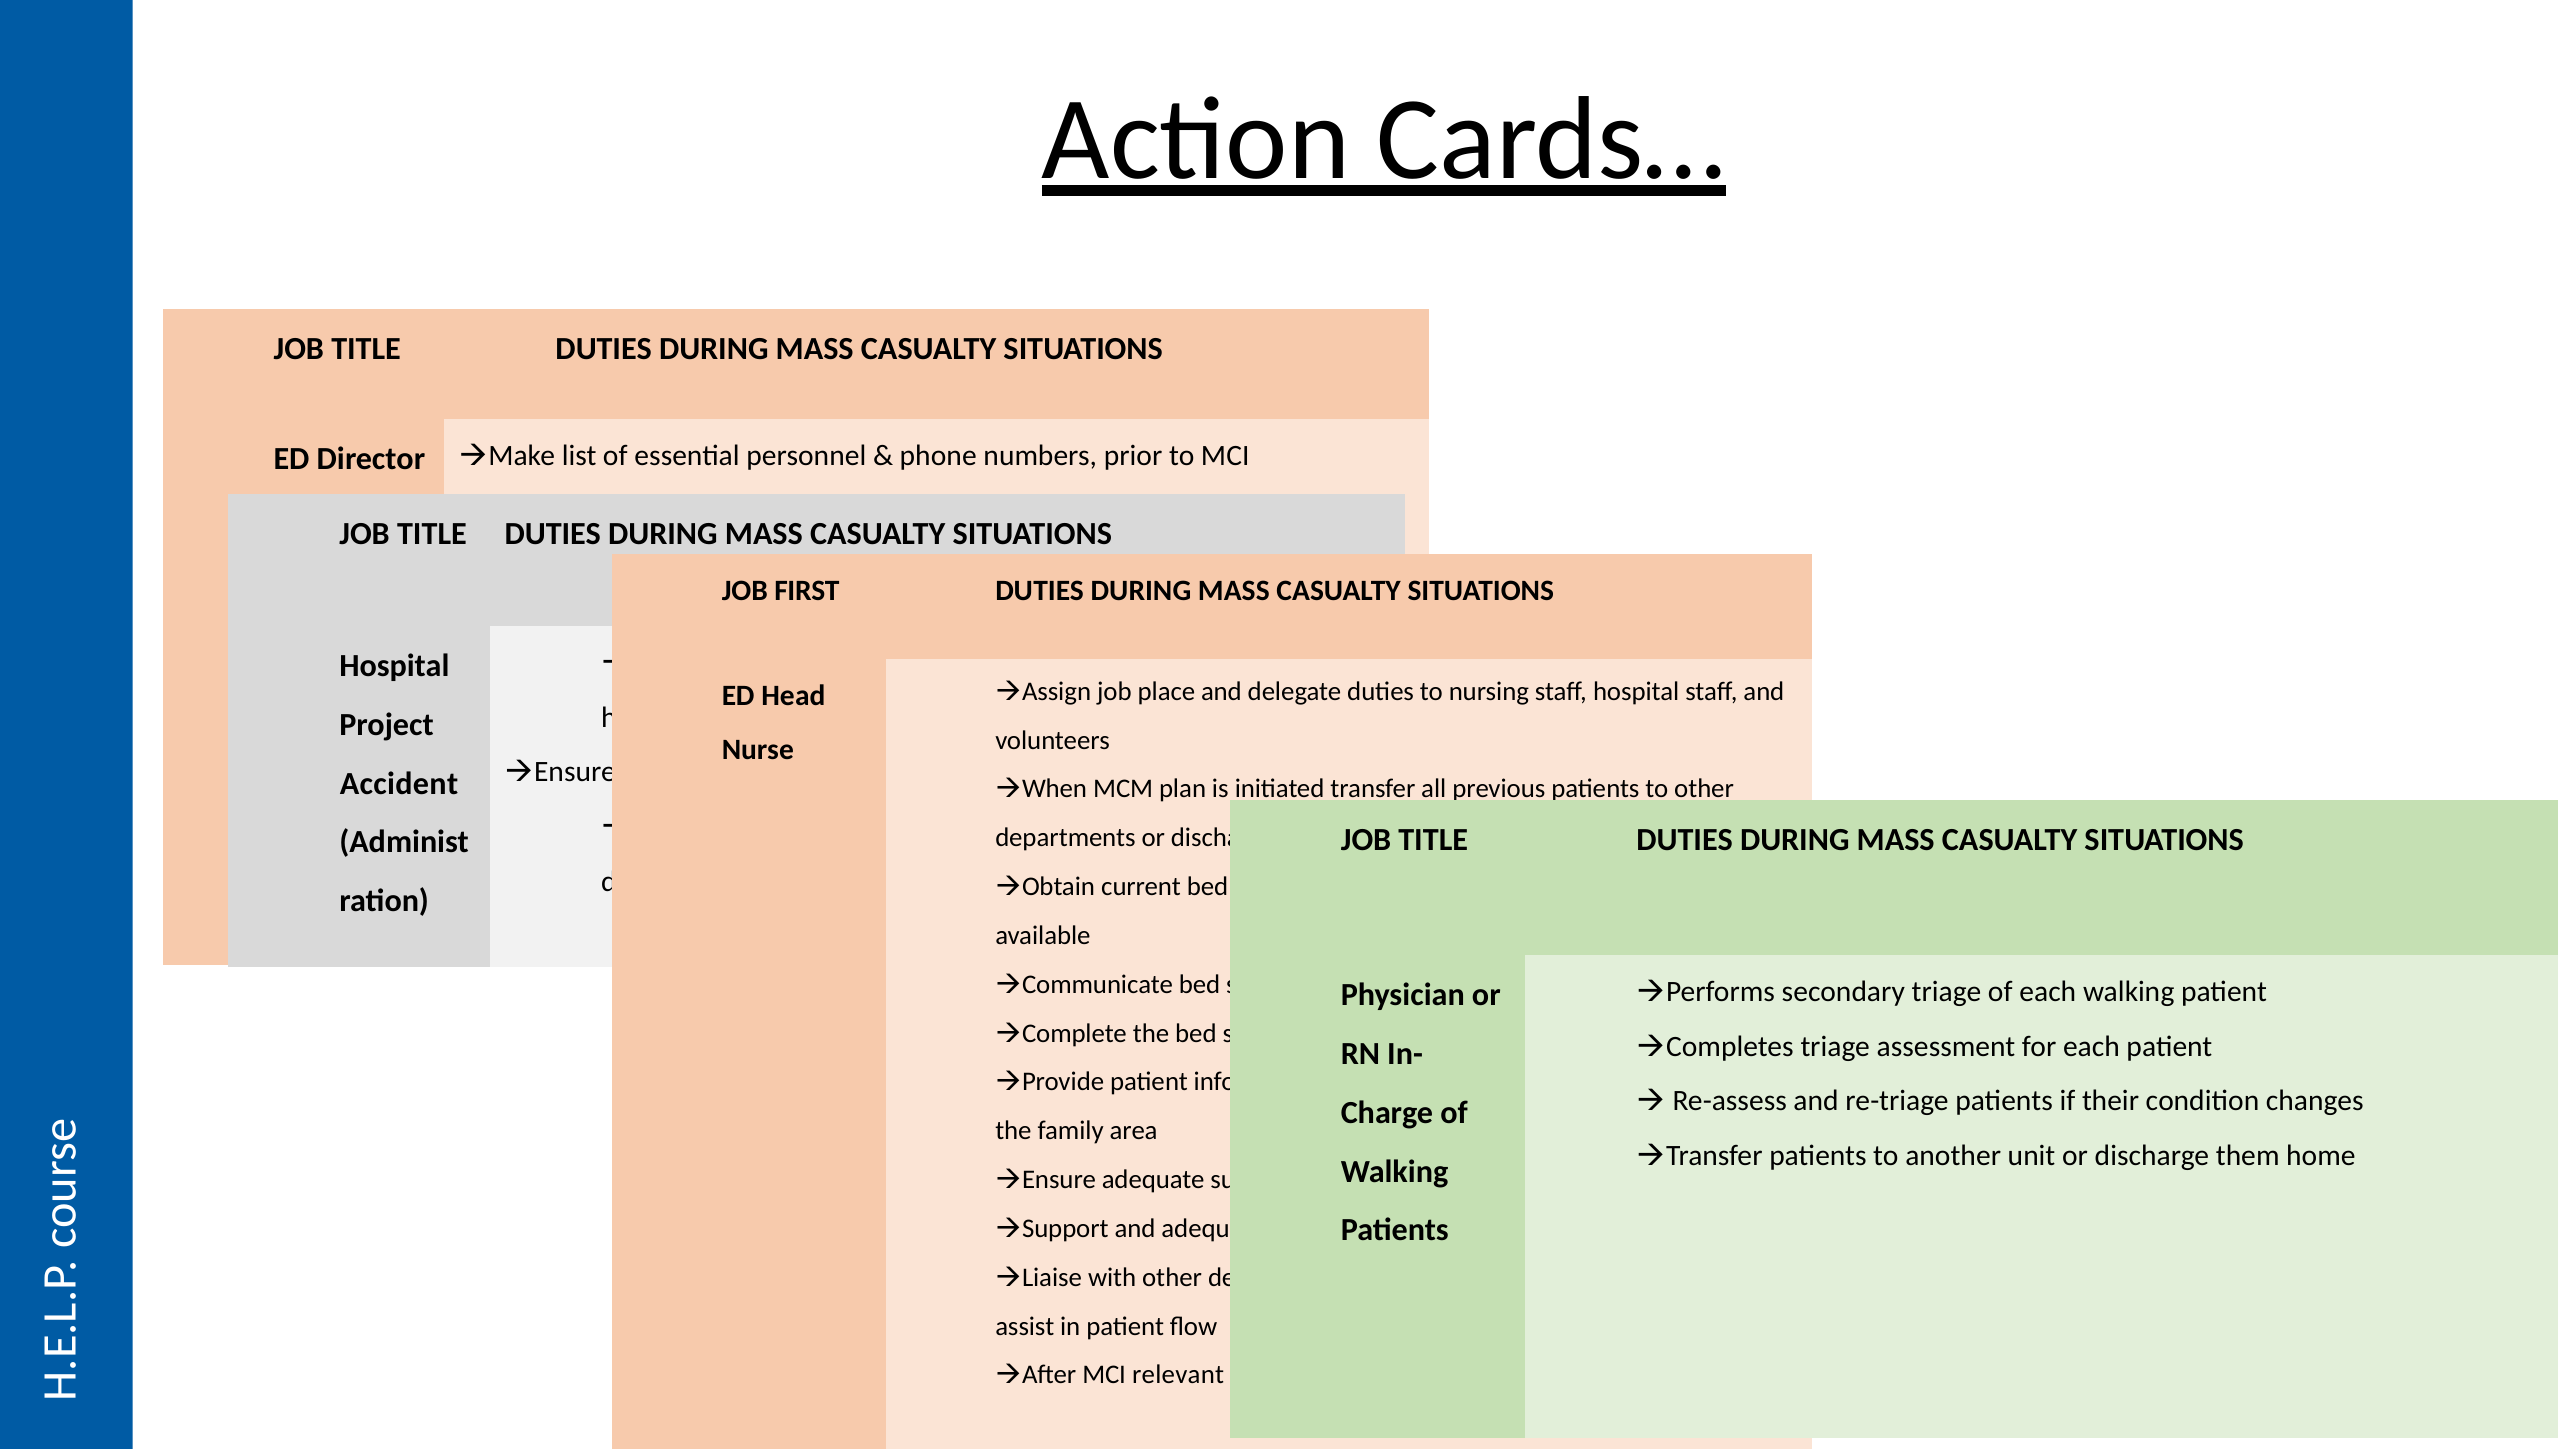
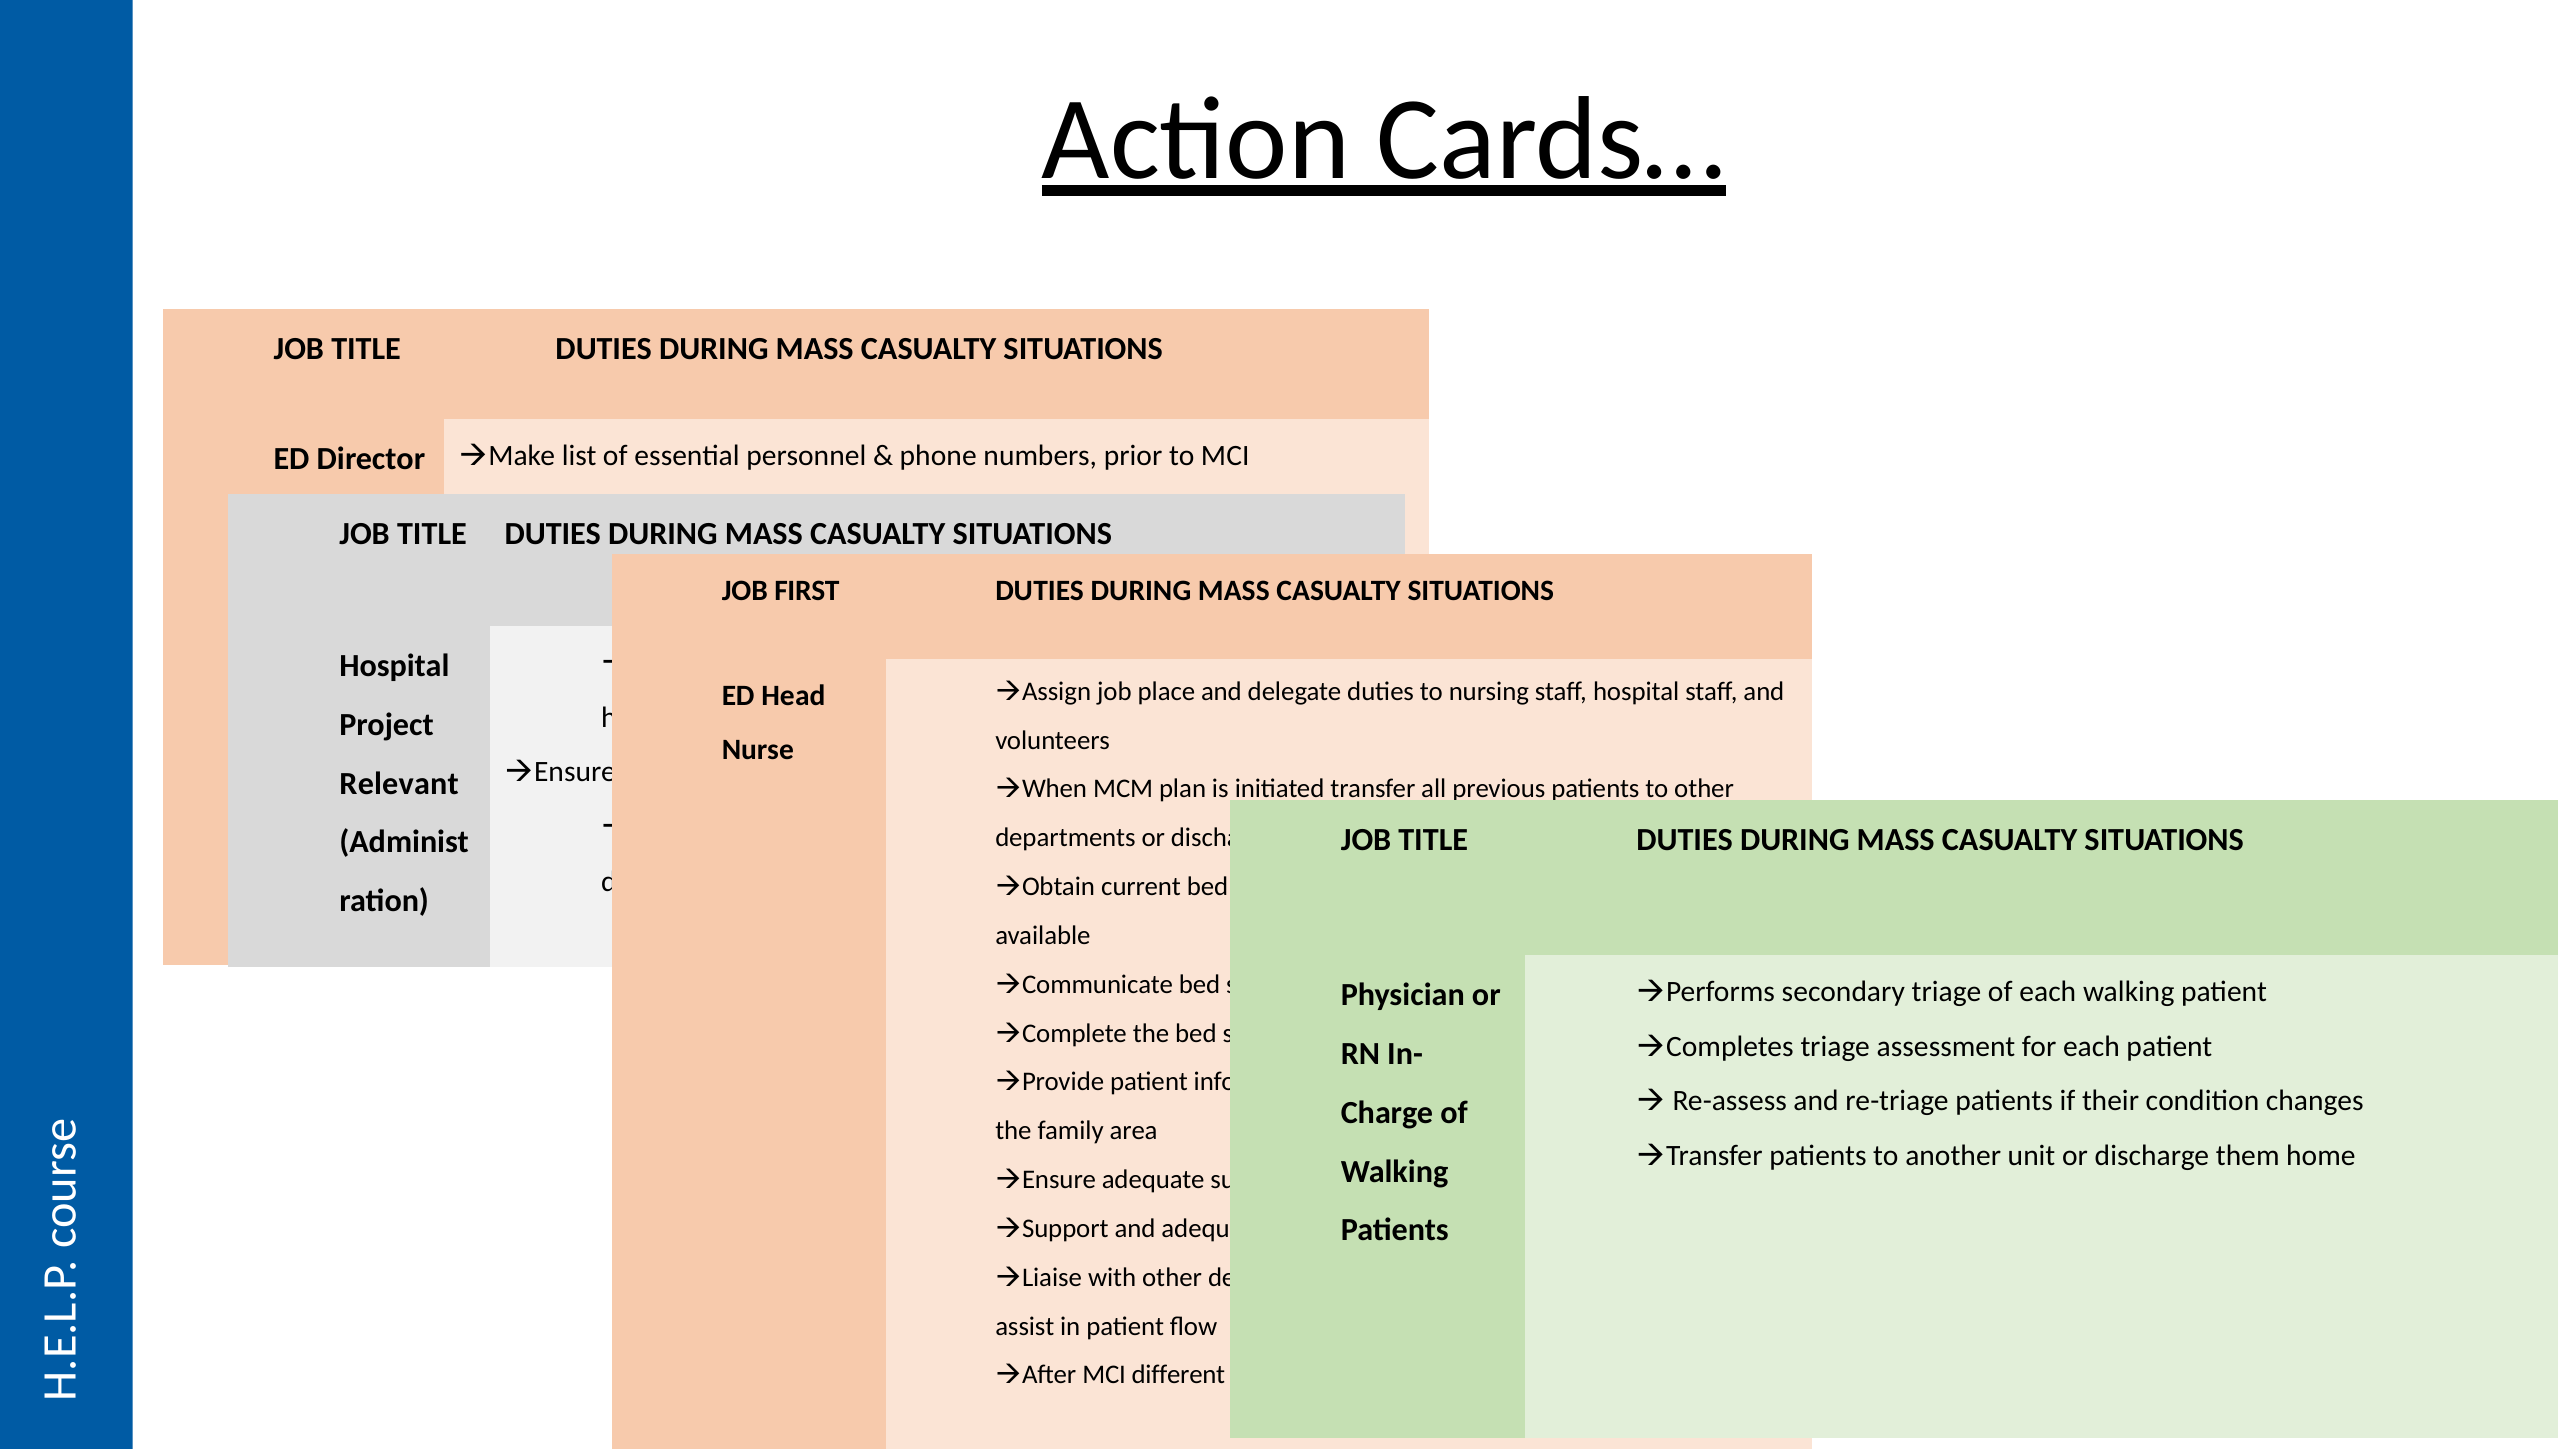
Accident at (399, 783): Accident -> Relevant
MCI relevant: relevant -> different
